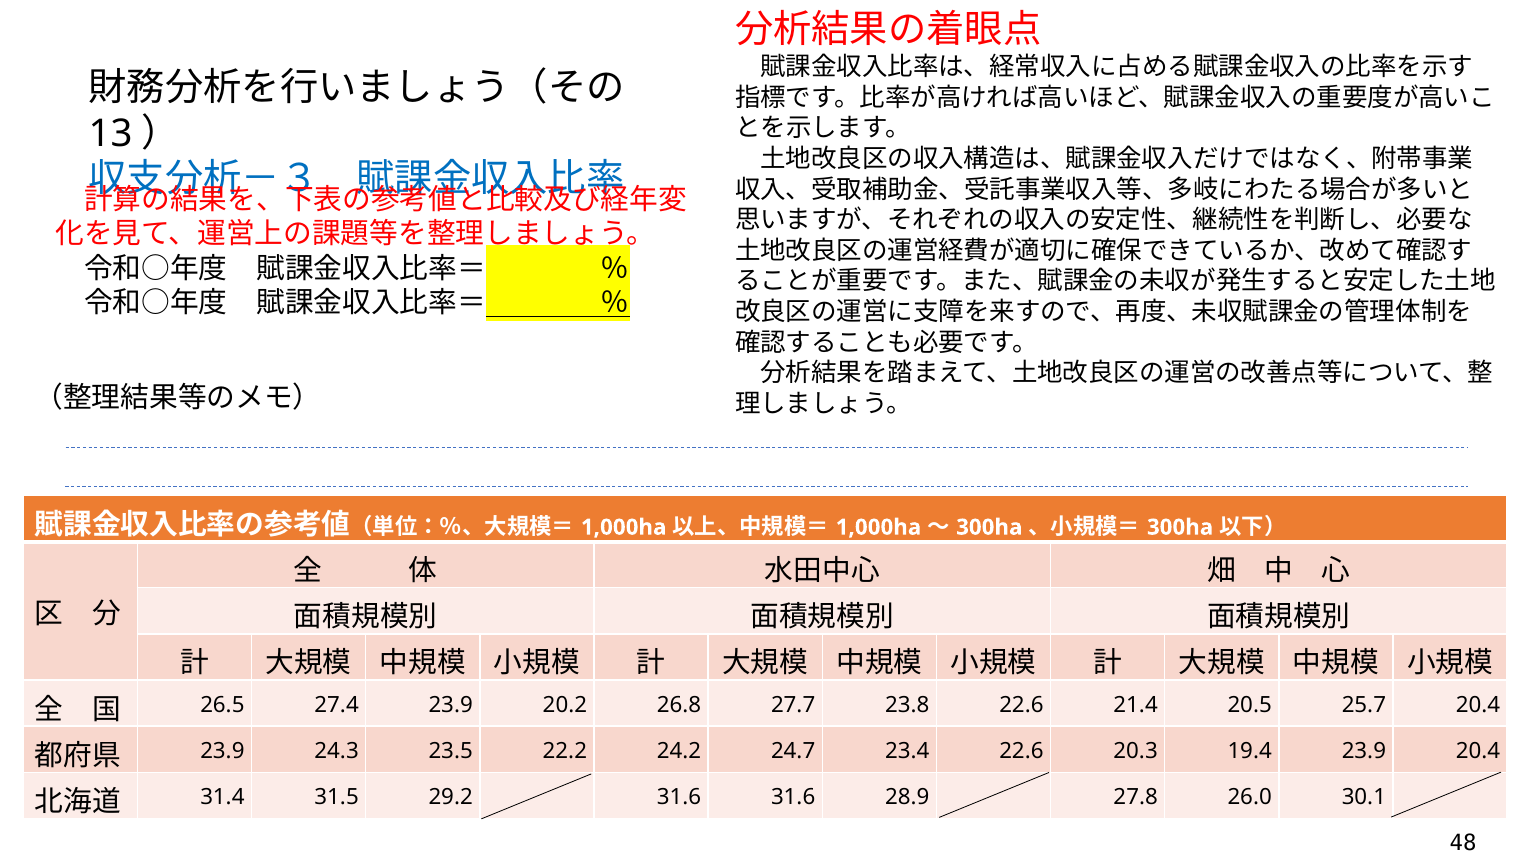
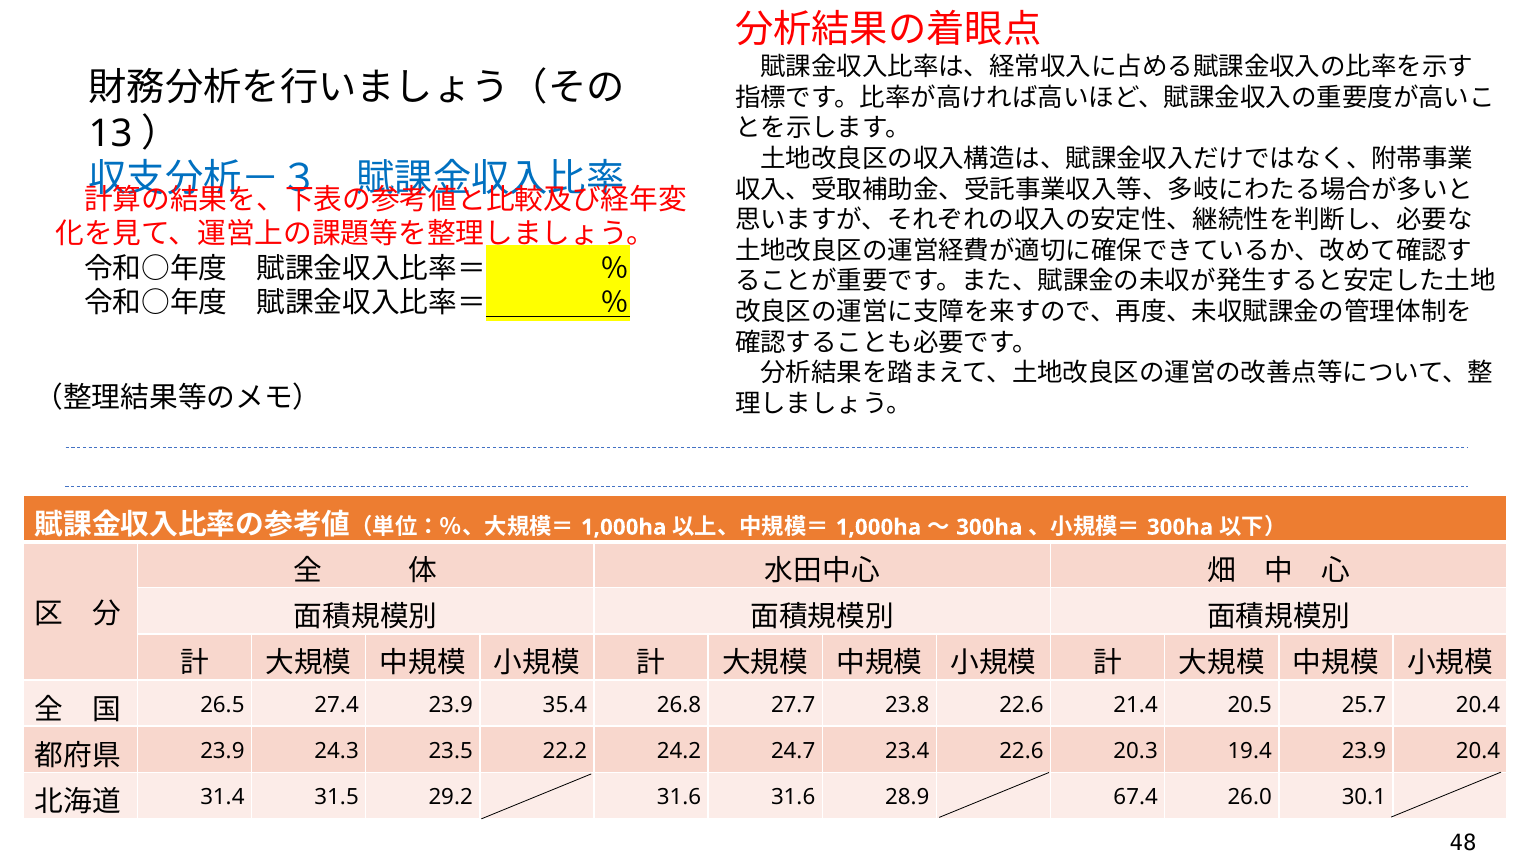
20.2: 20.2 -> 35.4
27.8: 27.8 -> 67.4
